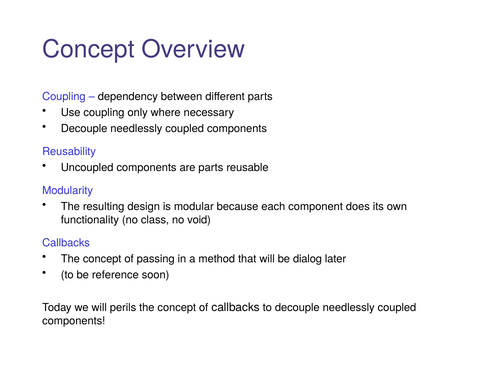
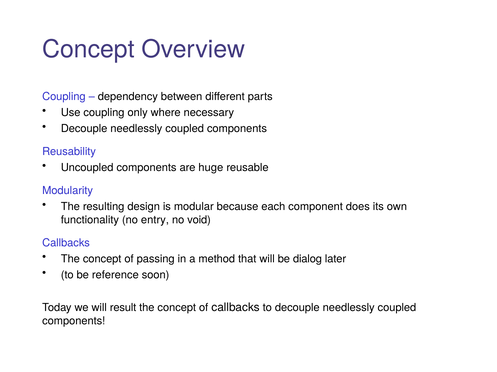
are parts: parts -> huge
class: class -> entry
perils: perils -> result
